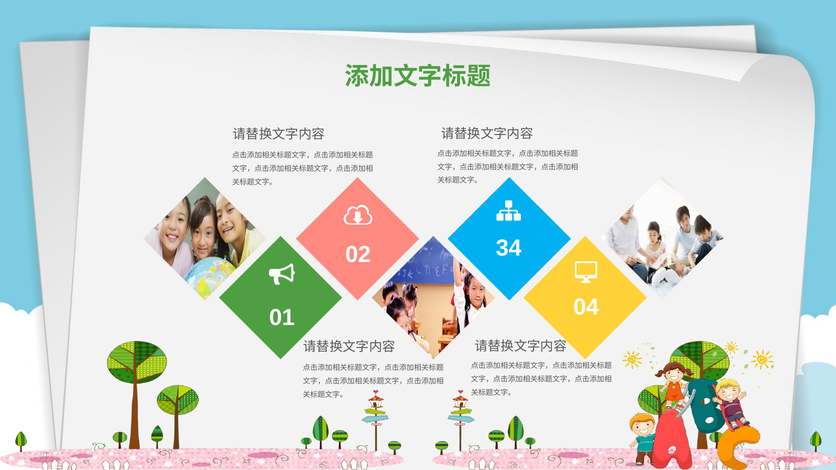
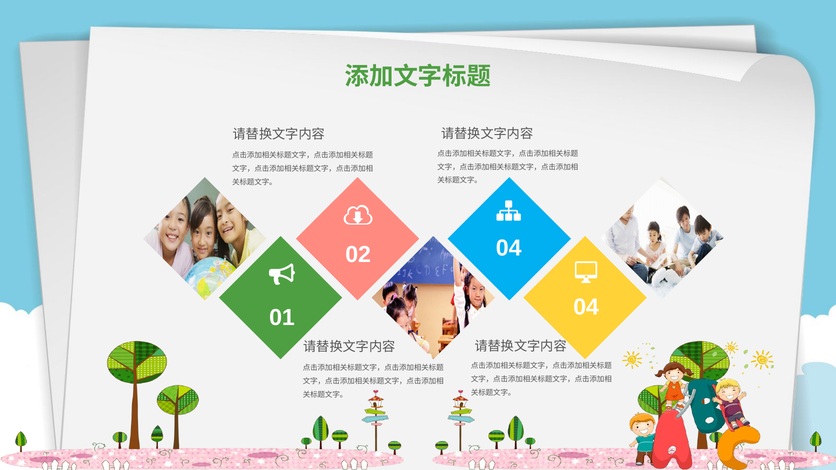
02 34: 34 -> 04
